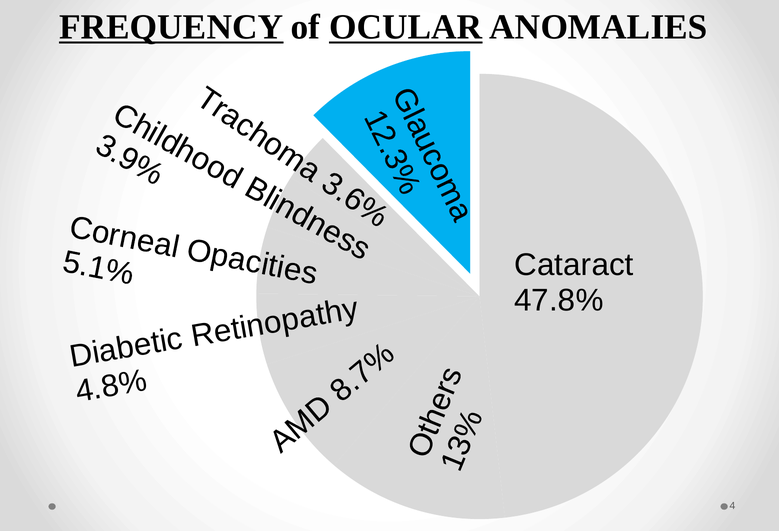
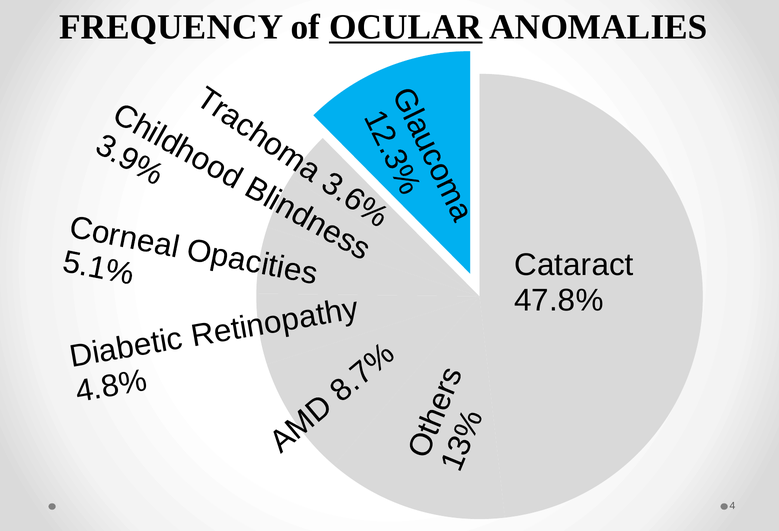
FREQUENCY underline: present -> none
